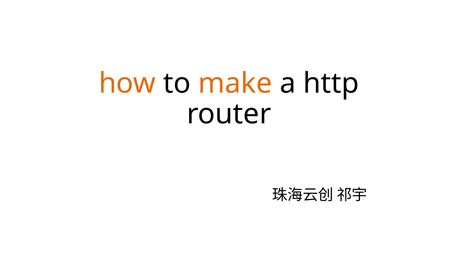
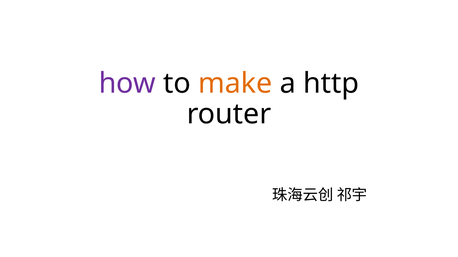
how colour: orange -> purple
